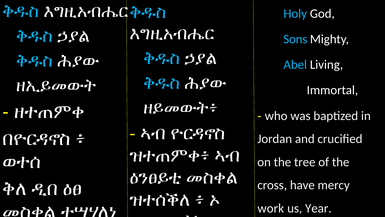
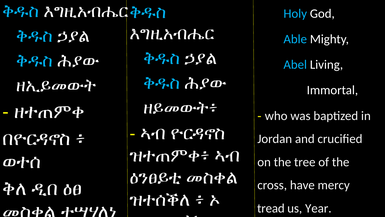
Sons: Sons -> Able
work: work -> tread
